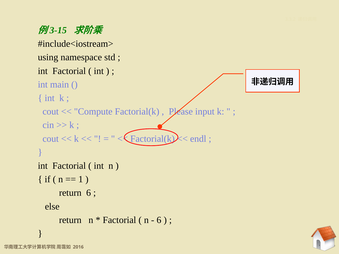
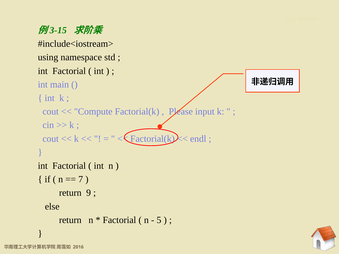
1: 1 -> 7
return 6: 6 -> 9
6 at (159, 220): 6 -> 5
